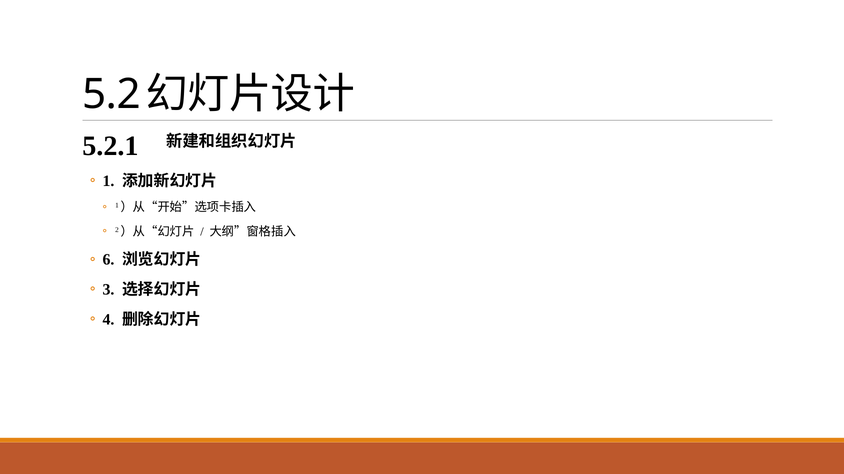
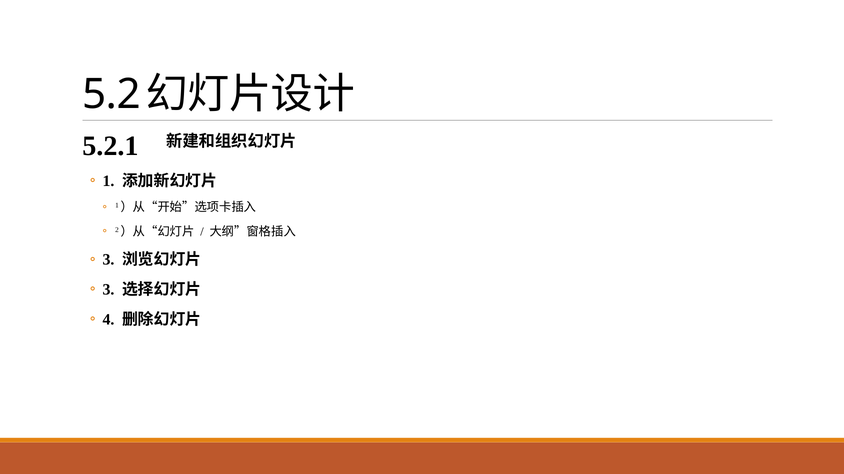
6 at (108, 260): 6 -> 3
